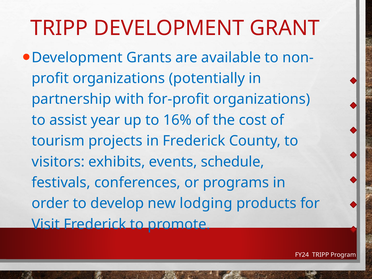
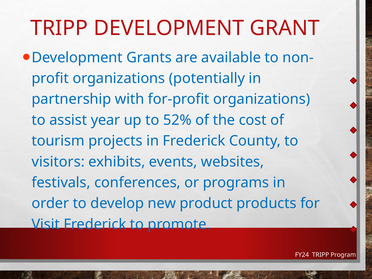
16%: 16% -> 52%
schedule: schedule -> websites
lodging: lodging -> product
